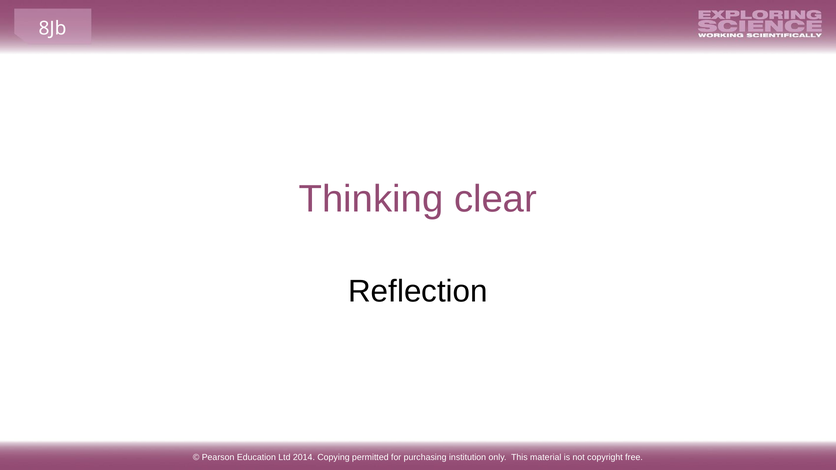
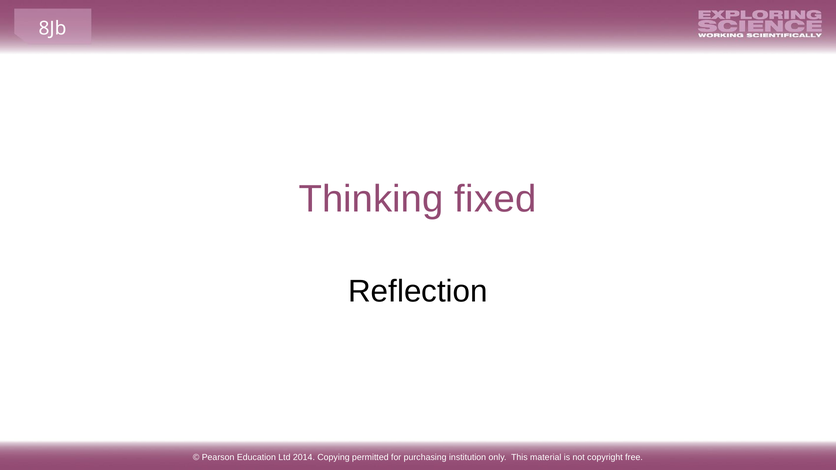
clear: clear -> fixed
